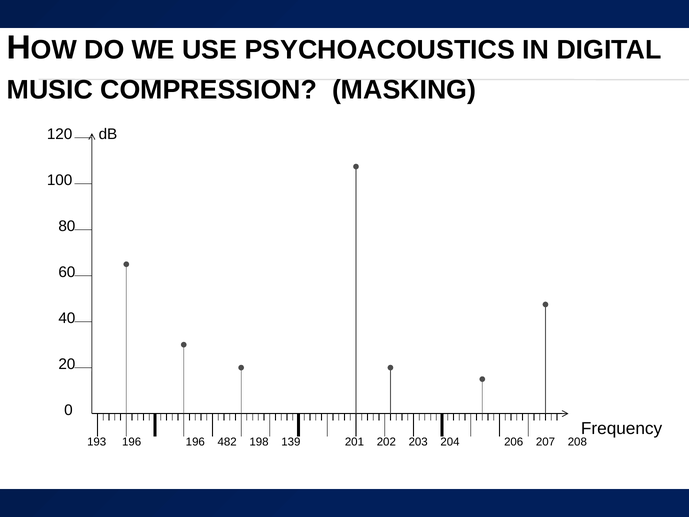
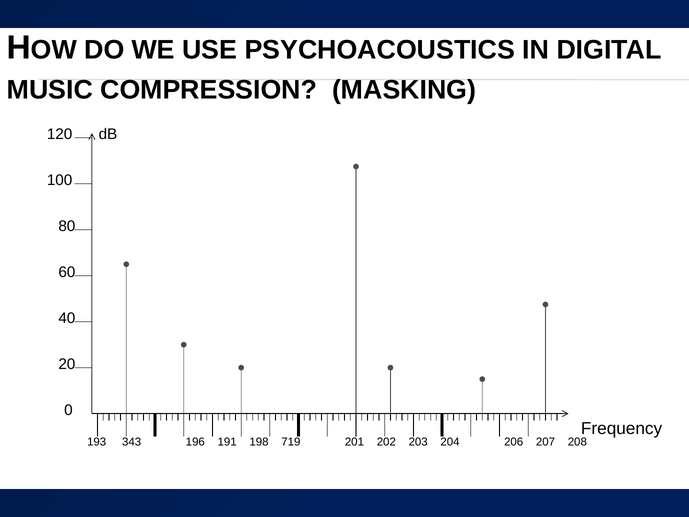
193 196: 196 -> 343
482: 482 -> 191
139: 139 -> 719
